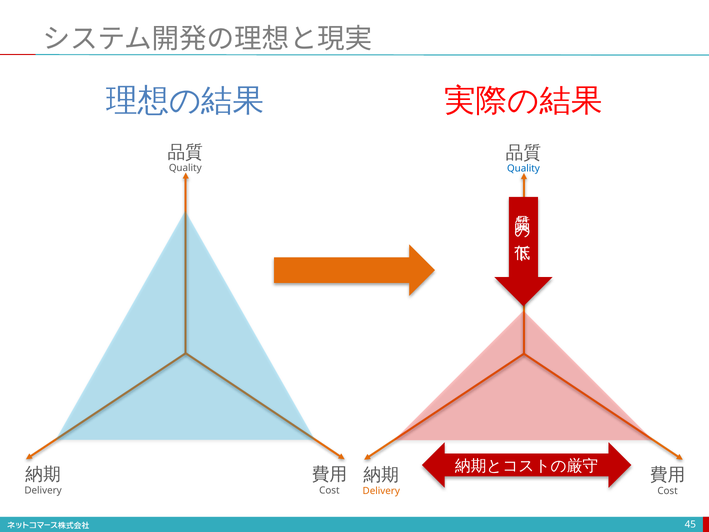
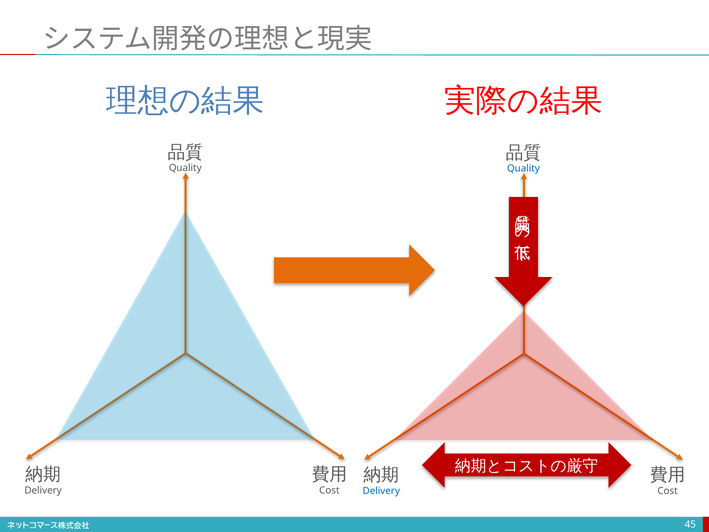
Delivery at (381, 491) colour: orange -> blue
